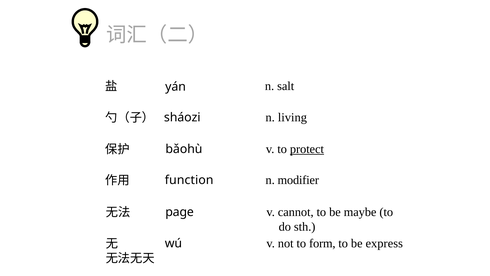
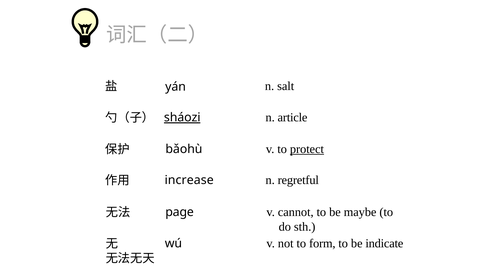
living: living -> article
sháozi underline: none -> present
modifier: modifier -> regretful
function: function -> increase
express: express -> indicate
